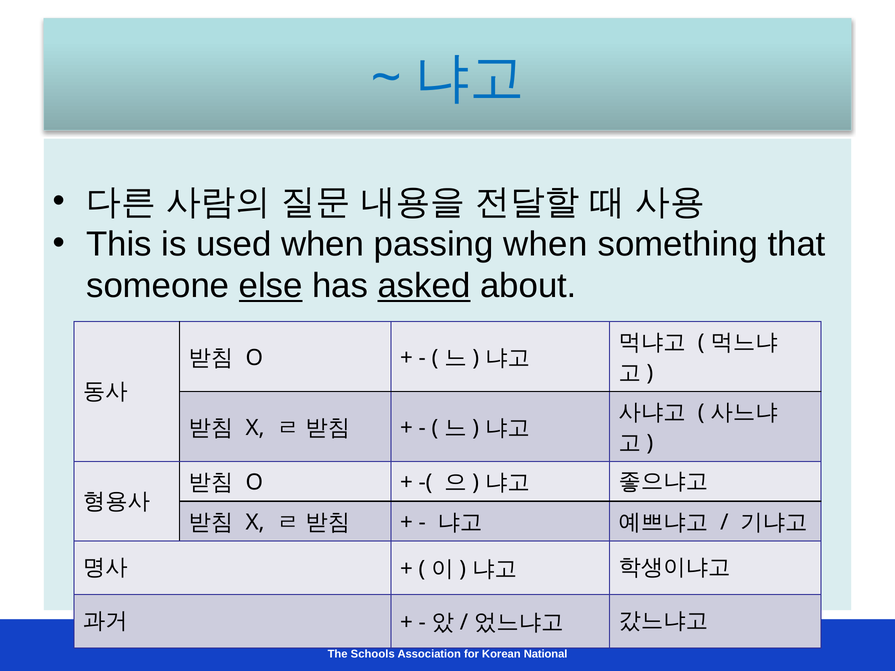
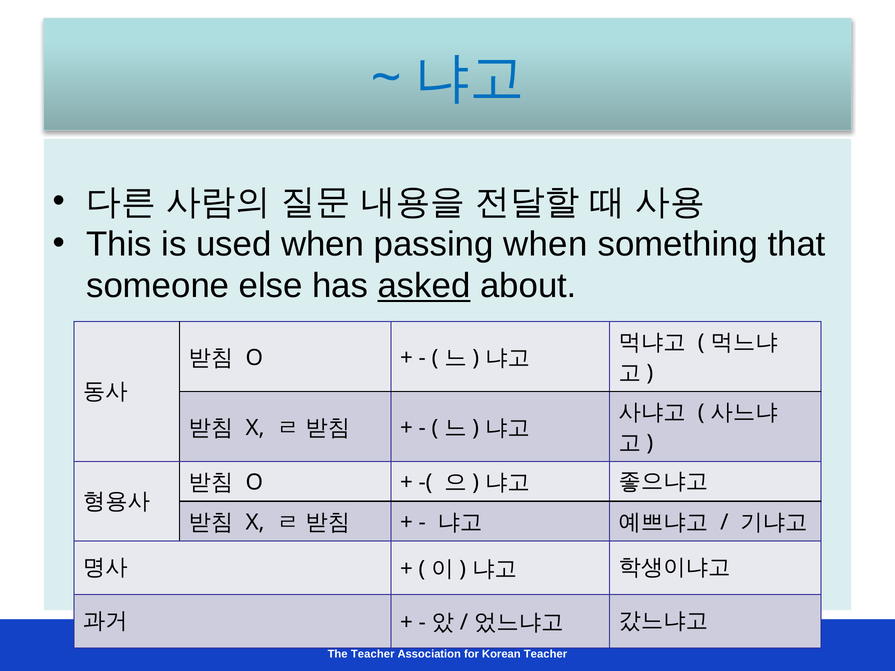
else underline: present -> none
The Schools: Schools -> Teacher
Korean National: National -> Teacher
